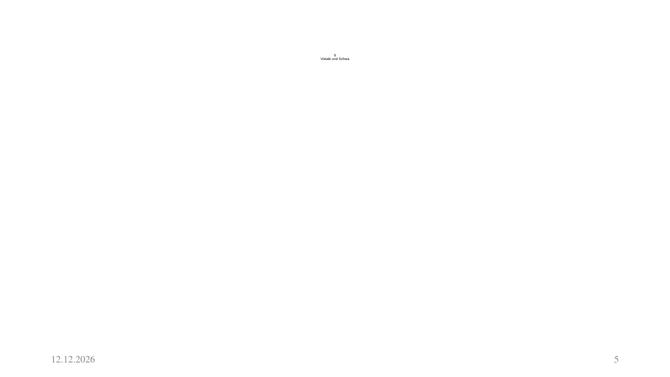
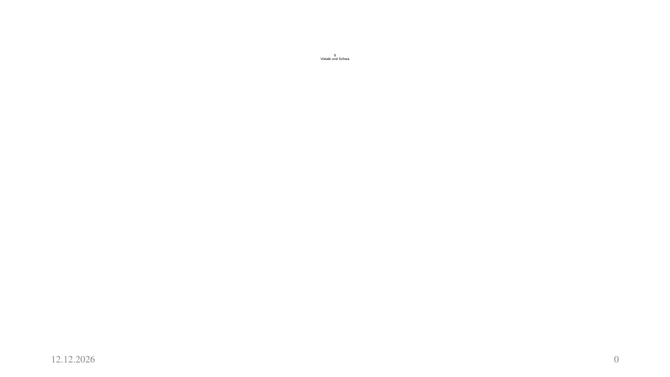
5: 5 -> 0
